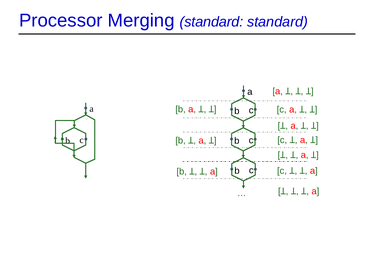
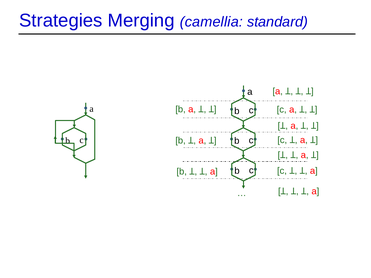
Processor: Processor -> Strategies
Merging standard: standard -> camellia
